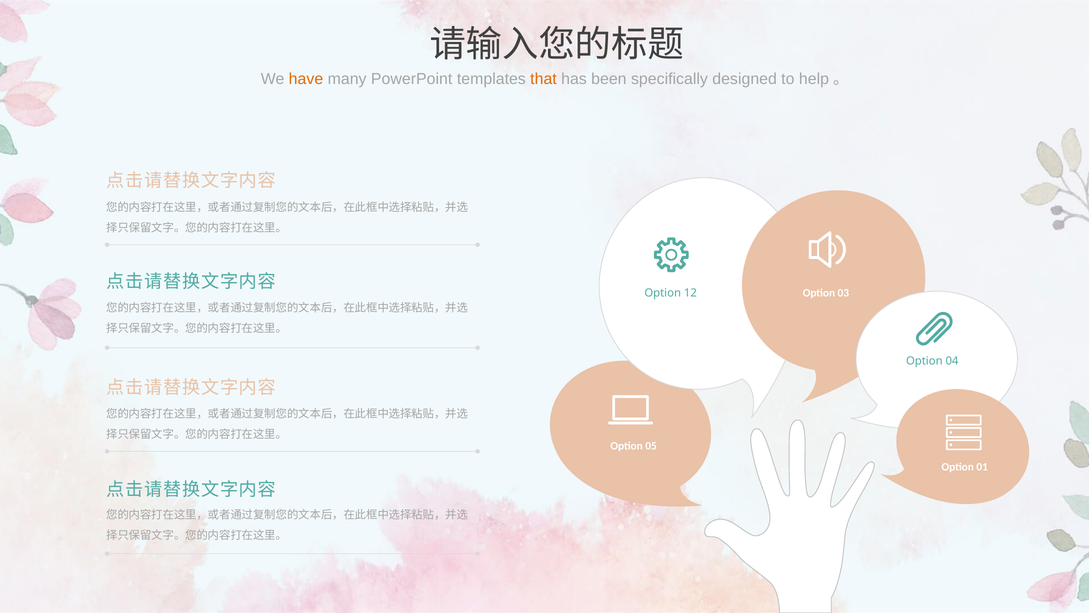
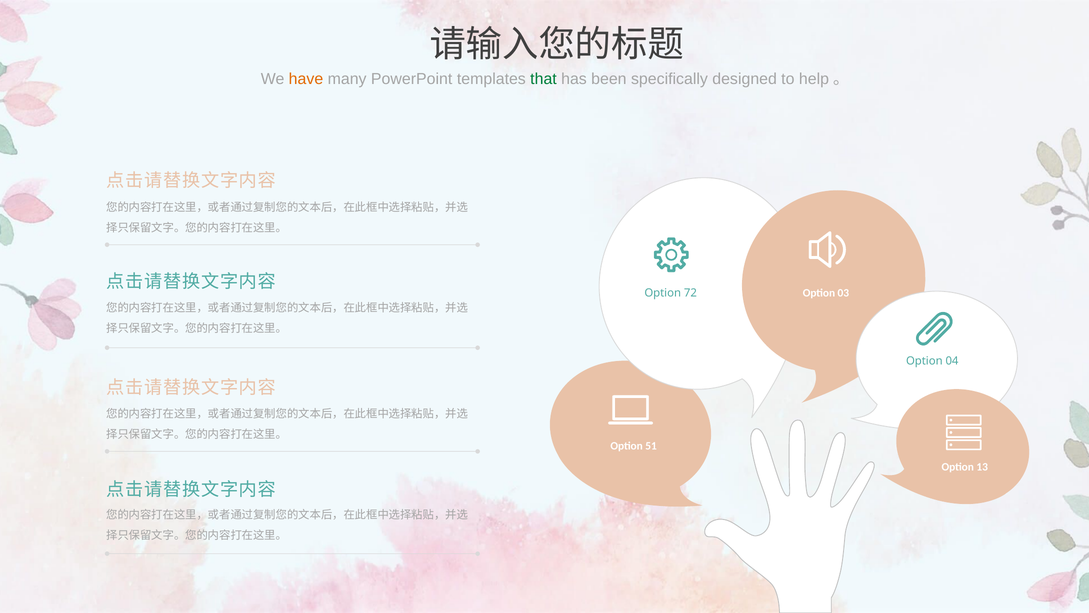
that colour: orange -> green
12: 12 -> 72
05: 05 -> 51
01: 01 -> 13
